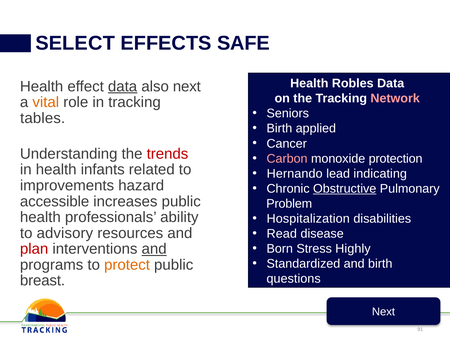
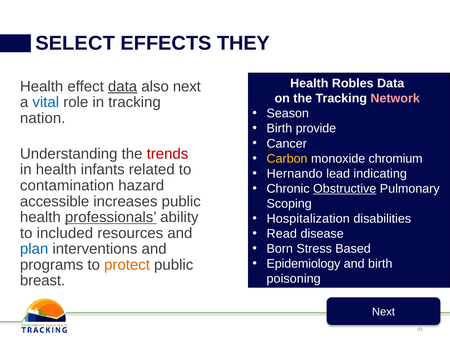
SAFE: SAFE -> THEY
vital colour: orange -> blue
Seniors: Seniors -> Season
tables: tables -> nation
applied: applied -> provide
Carbon colour: pink -> yellow
protection: protection -> chromium
improvements: improvements -> contamination
Problem: Problem -> Scoping
professionals underline: none -> present
advisory: advisory -> included
plan colour: red -> blue
and at (154, 249) underline: present -> none
Highly: Highly -> Based
Standardized: Standardized -> Epidemiology
questions: questions -> poisoning
